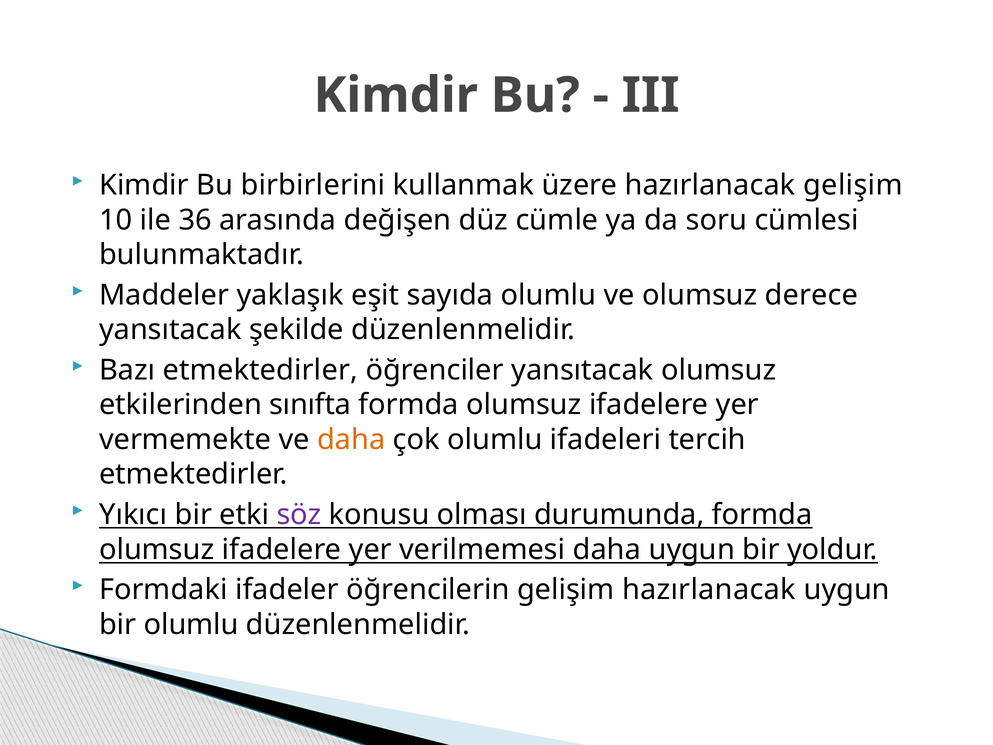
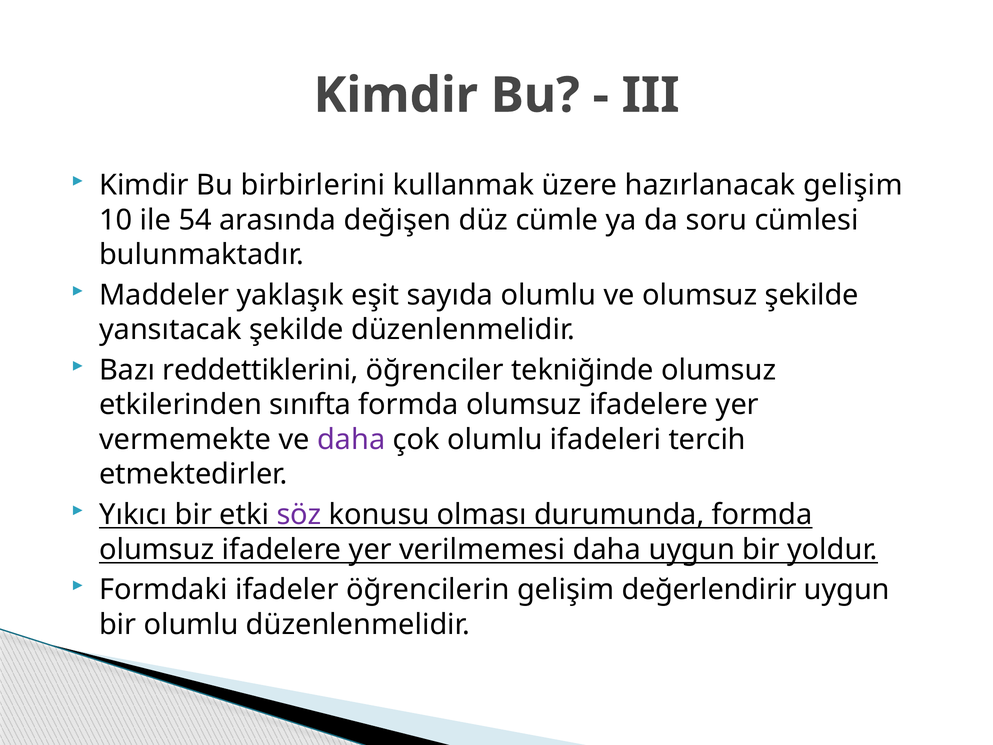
36: 36 -> 54
olumsuz derece: derece -> şekilde
Bazı etmektedirler: etmektedirler -> reddettiklerini
öğrenciler yansıtacak: yansıtacak -> tekniğinde
daha at (351, 439) colour: orange -> purple
gelişim hazırlanacak: hazırlanacak -> değerlendirir
